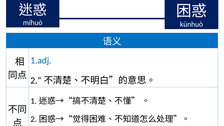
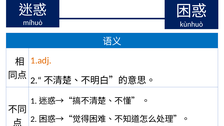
1.adj colour: blue -> orange
